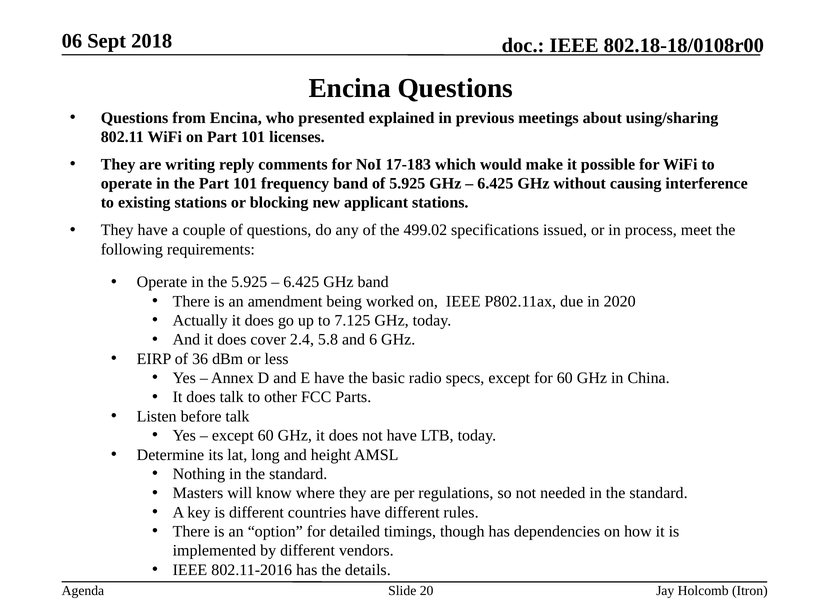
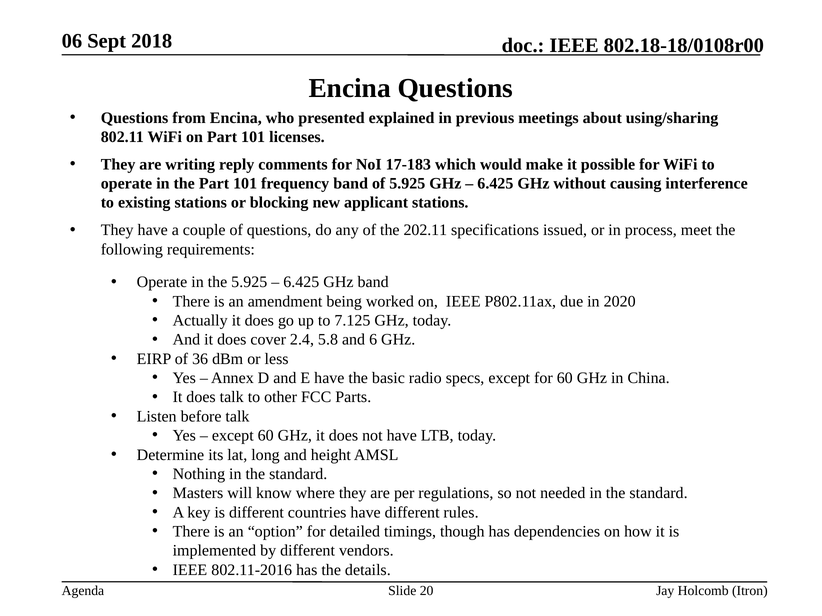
499.02: 499.02 -> 202.11
